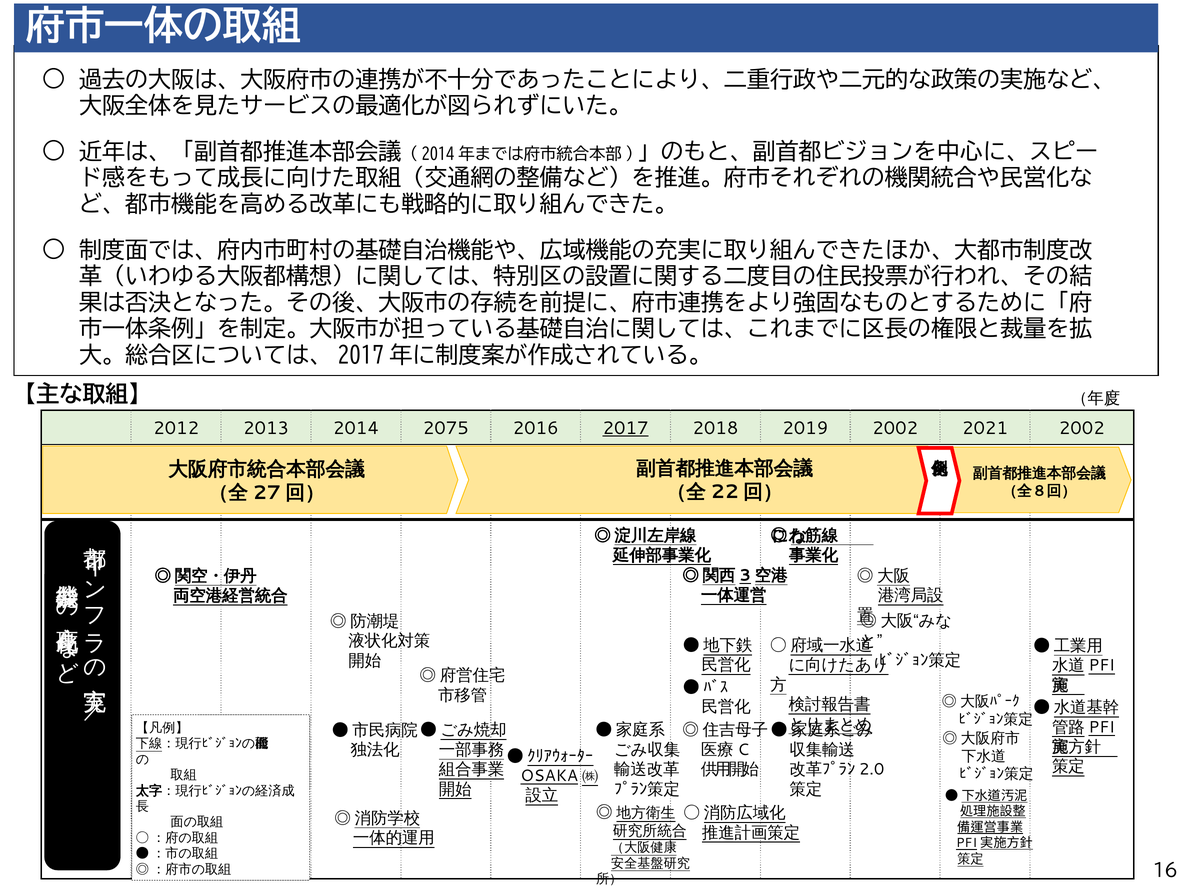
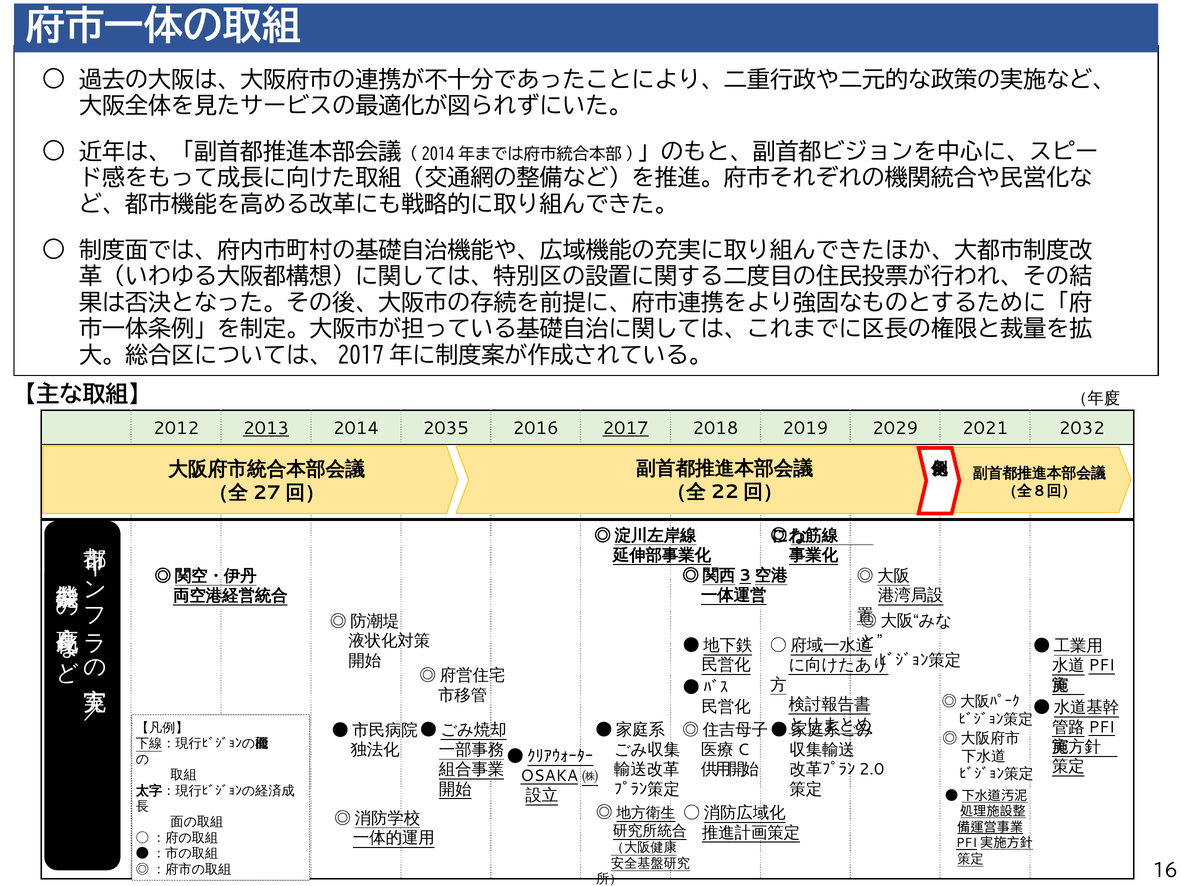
2013 underline: none -> present
2075: 2075 -> 2035
2019 2002: 2002 -> 2029
2021 2002: 2002 -> 2032
